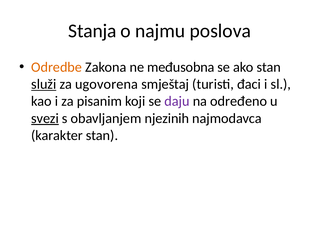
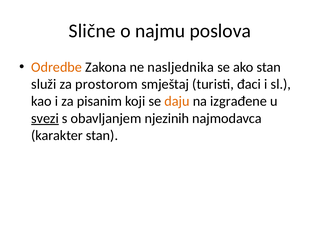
Stanja: Stanja -> Slične
međusobna: međusobna -> nasljednika
služi underline: present -> none
ugovorena: ugovorena -> prostorom
daju colour: purple -> orange
određeno: određeno -> izgrađene
